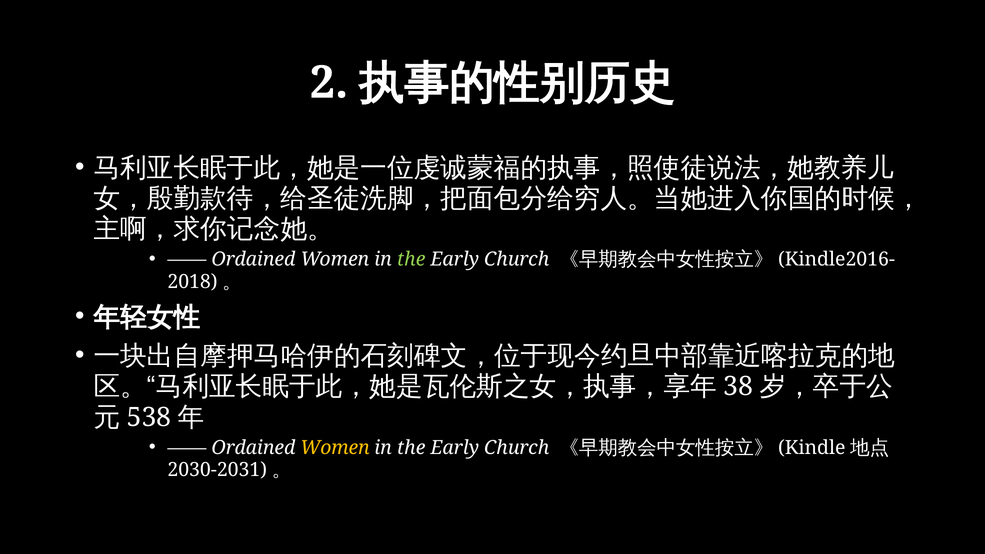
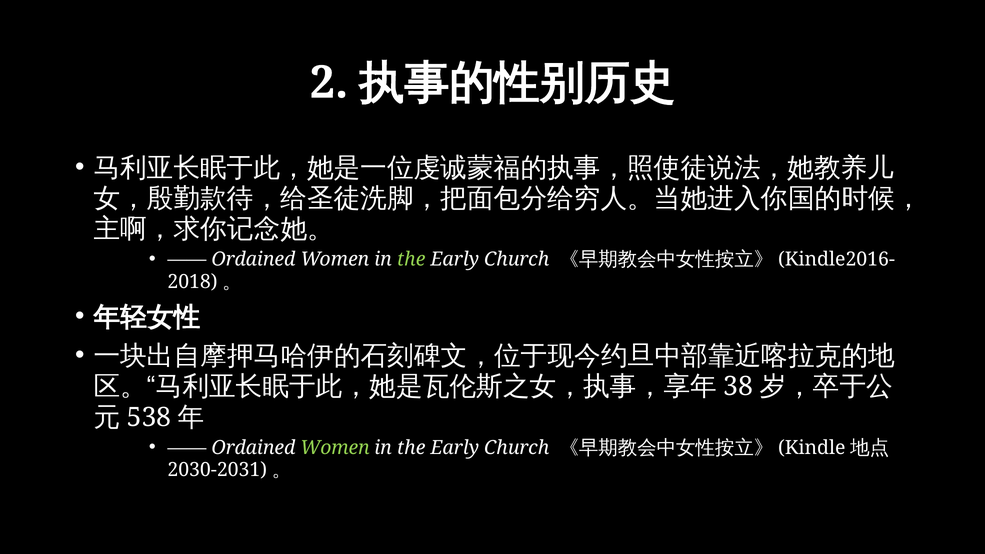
Women at (335, 448) colour: yellow -> light green
